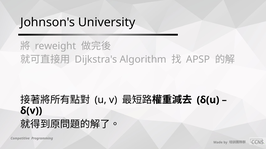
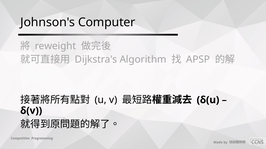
University: University -> Computer
